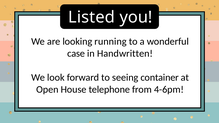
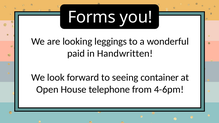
Listed: Listed -> Forms
running: running -> leggings
case: case -> paid
